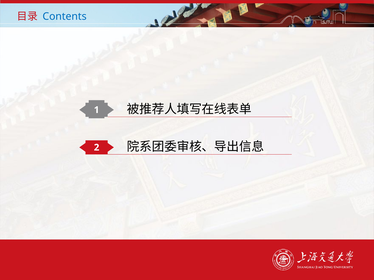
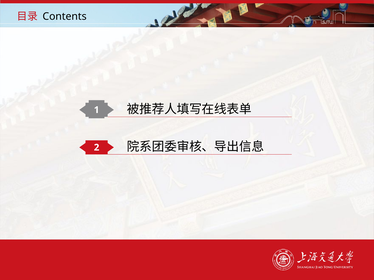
Contents colour: blue -> black
